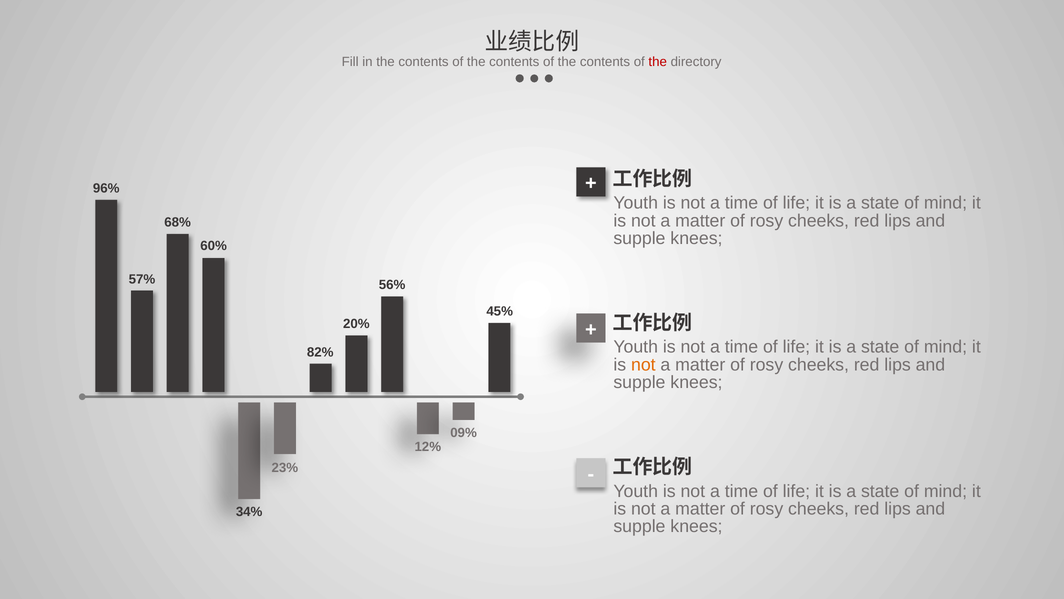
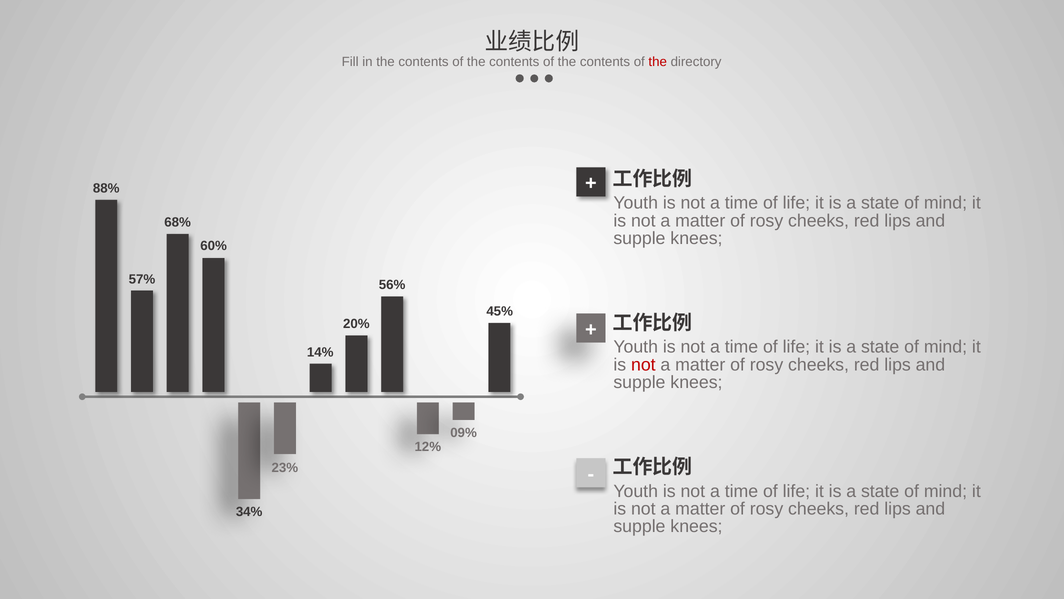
96%: 96% -> 88%
82%: 82% -> 14%
not at (643, 364) colour: orange -> red
